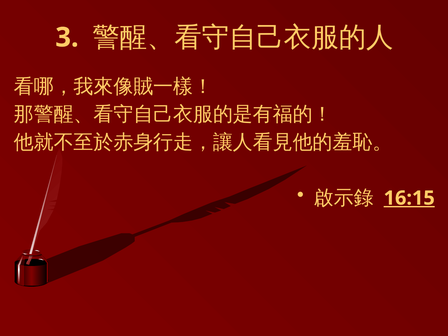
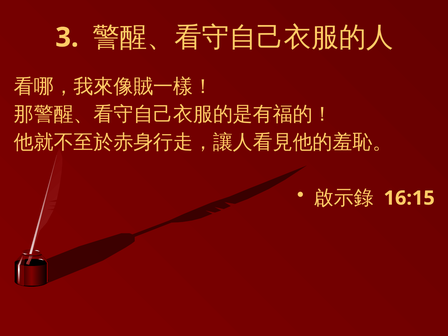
16:15 underline: present -> none
